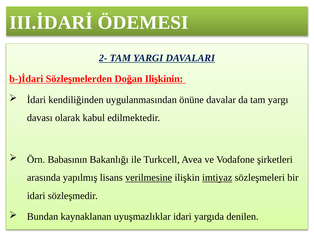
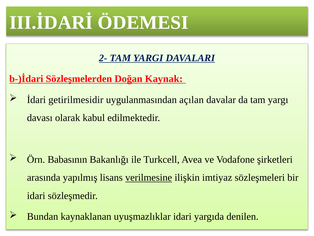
Ilişkinin: Ilişkinin -> Kaynak
kendiliğinden: kendiliğinden -> getirilmesidir
önüne: önüne -> açılan
imtiyaz underline: present -> none
